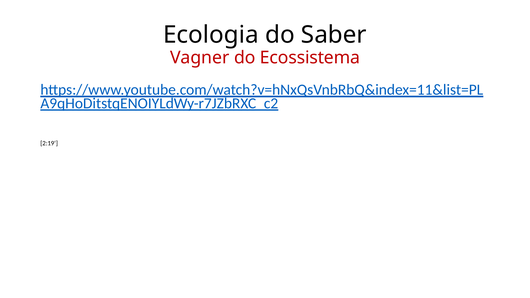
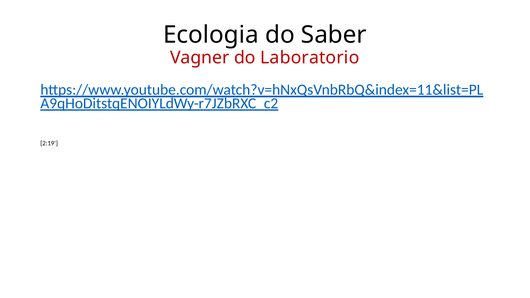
Ecossistema: Ecossistema -> Laboratorio
